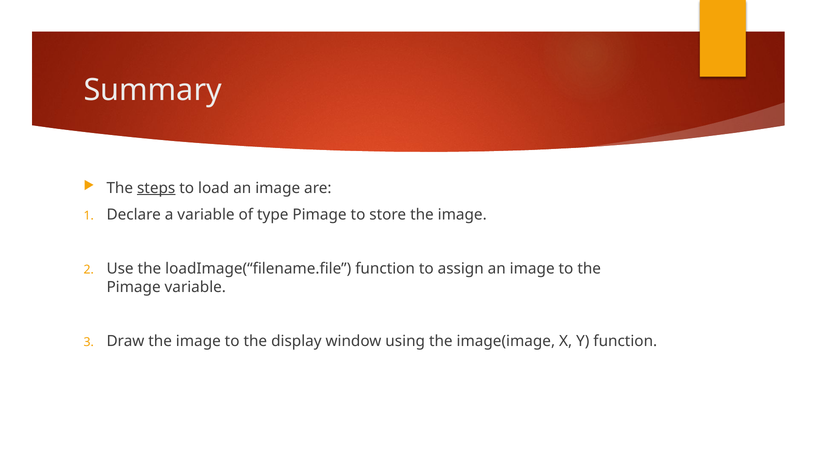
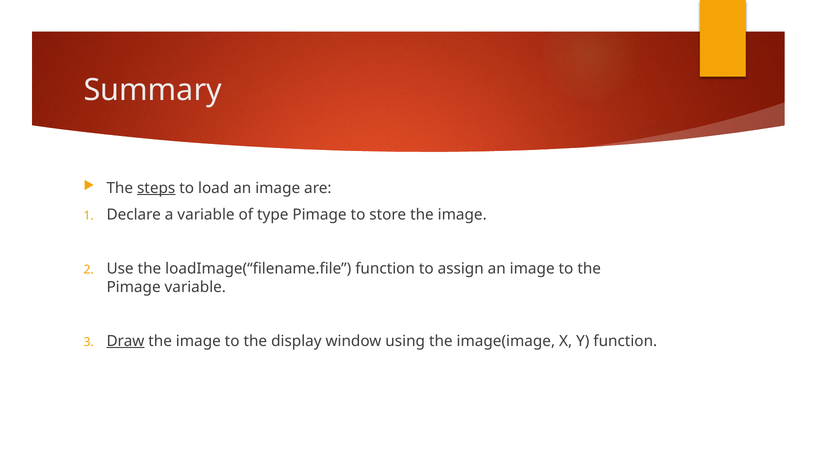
Draw underline: none -> present
